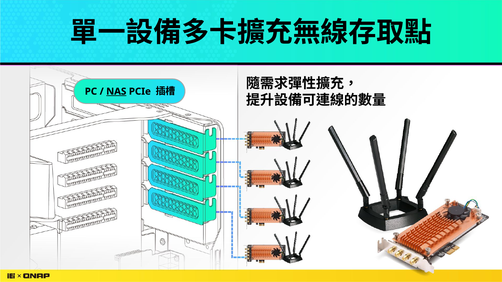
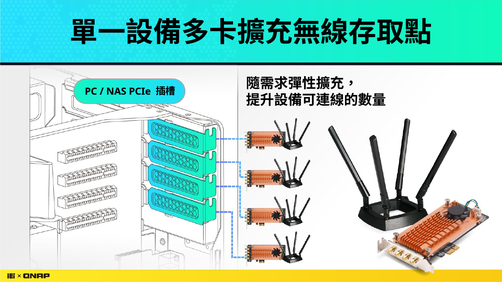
NAS underline: present -> none
